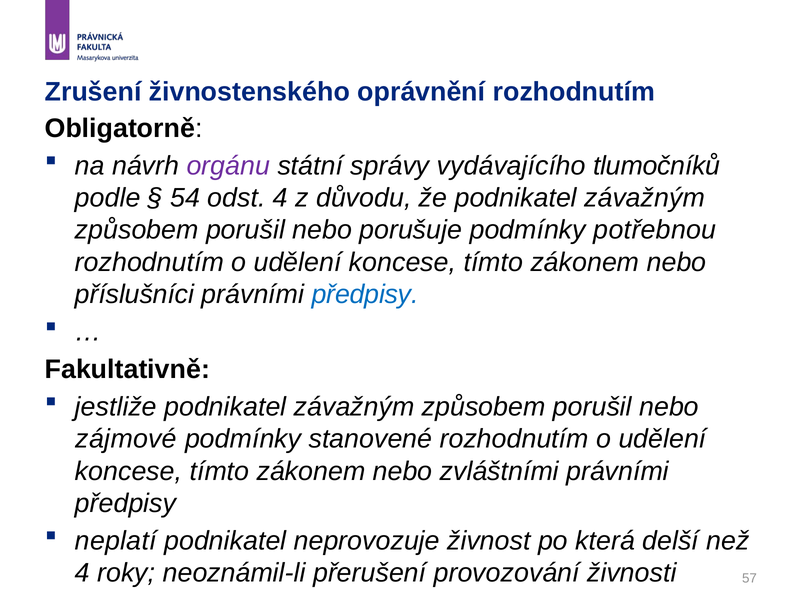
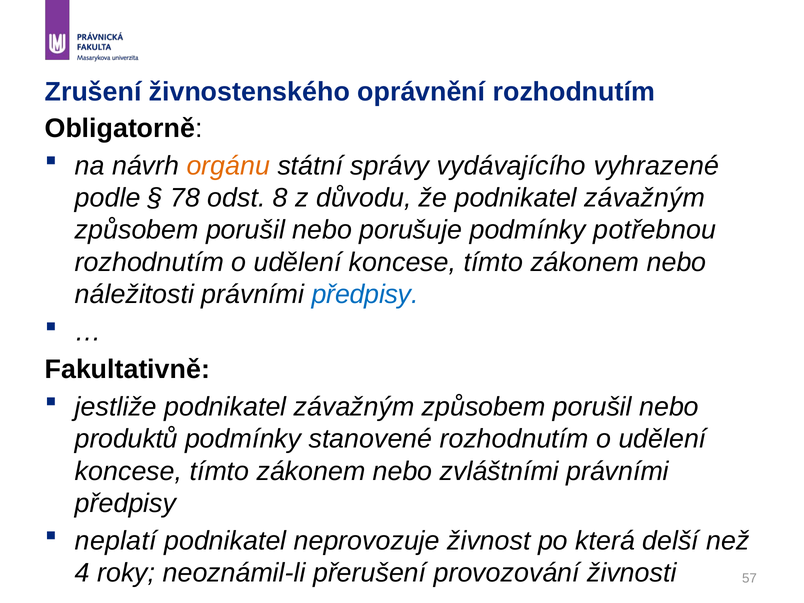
orgánu colour: purple -> orange
tlumočníků: tlumočníků -> vyhrazené
54: 54 -> 78
odst 4: 4 -> 8
příslušníci: příslušníci -> náležitosti
zájmové: zájmové -> produktů
